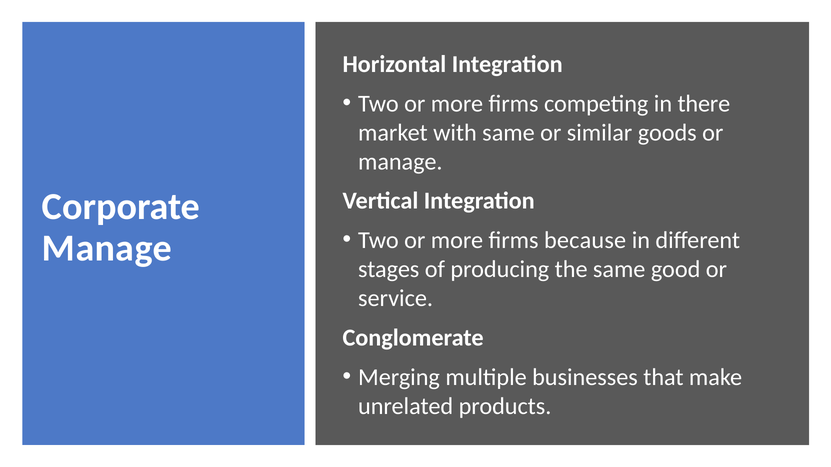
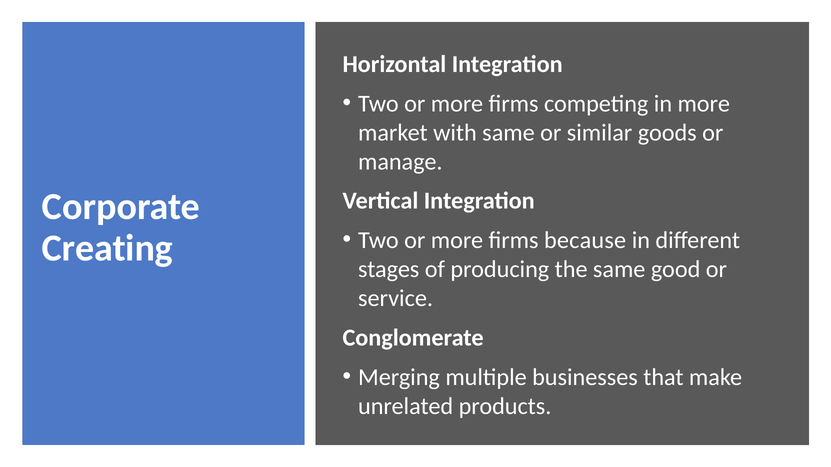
in there: there -> more
Manage at (107, 248): Manage -> Creating
